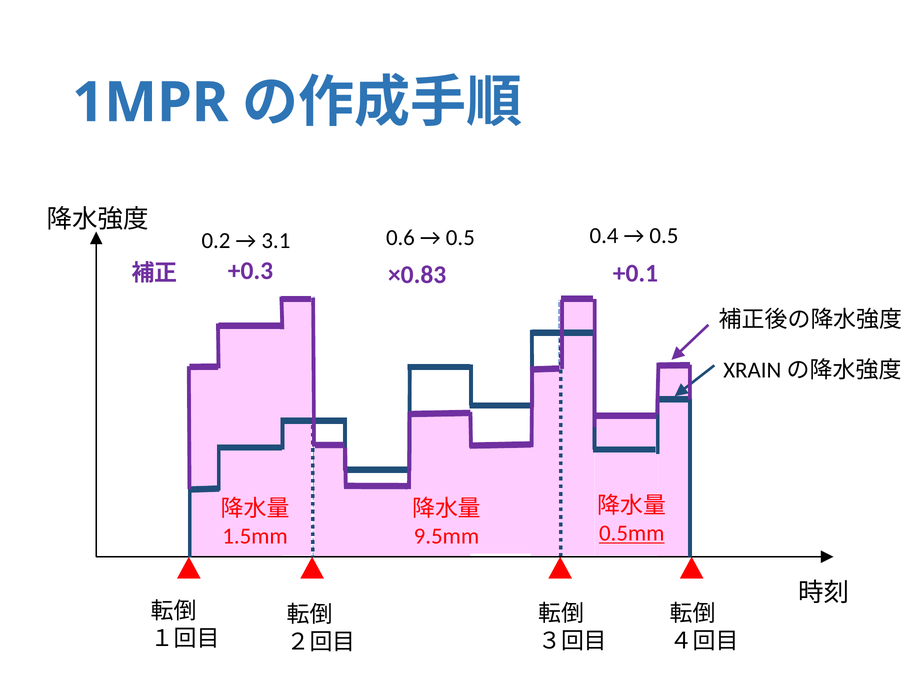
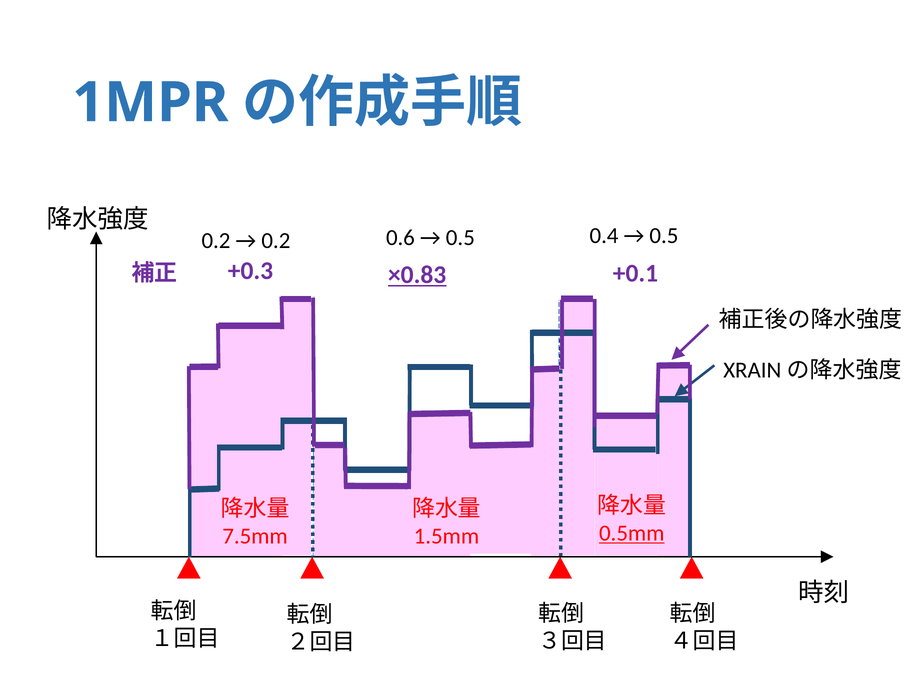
3.1 at (276, 240): 3.1 -> 0.2
×0.83 underline: none -> present
1.5mm: 1.5mm -> 7.5mm
9.5mm: 9.5mm -> 1.5mm
